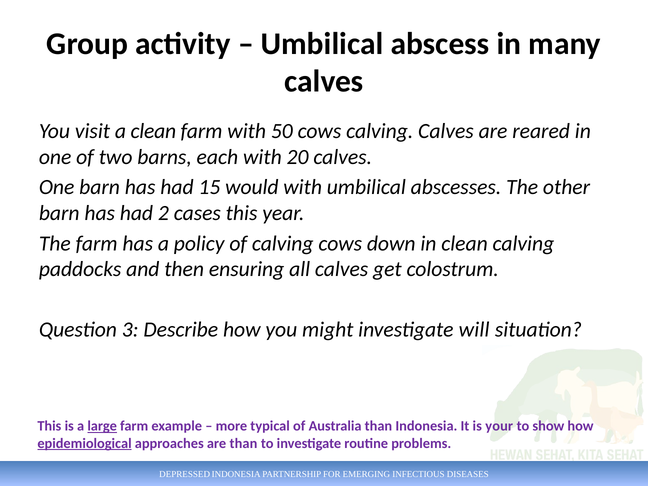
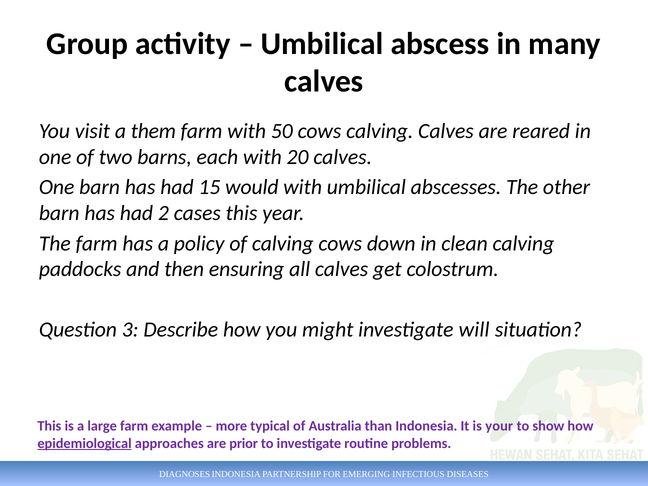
a clean: clean -> them
large underline: present -> none
are than: than -> prior
DEPRESSED: DEPRESSED -> DIAGNOSES
